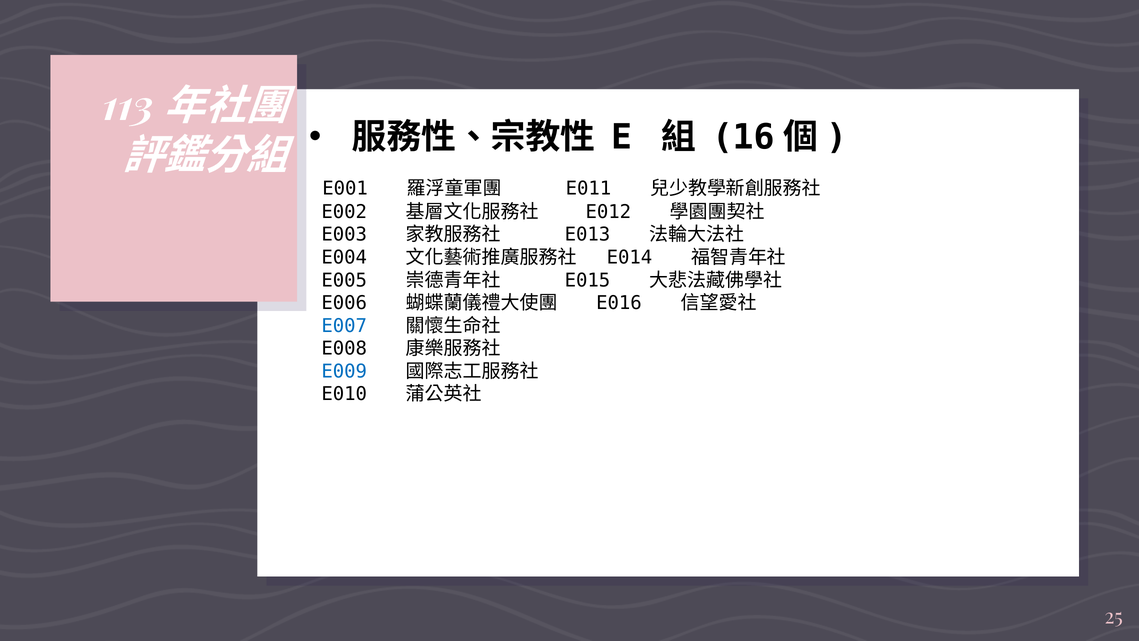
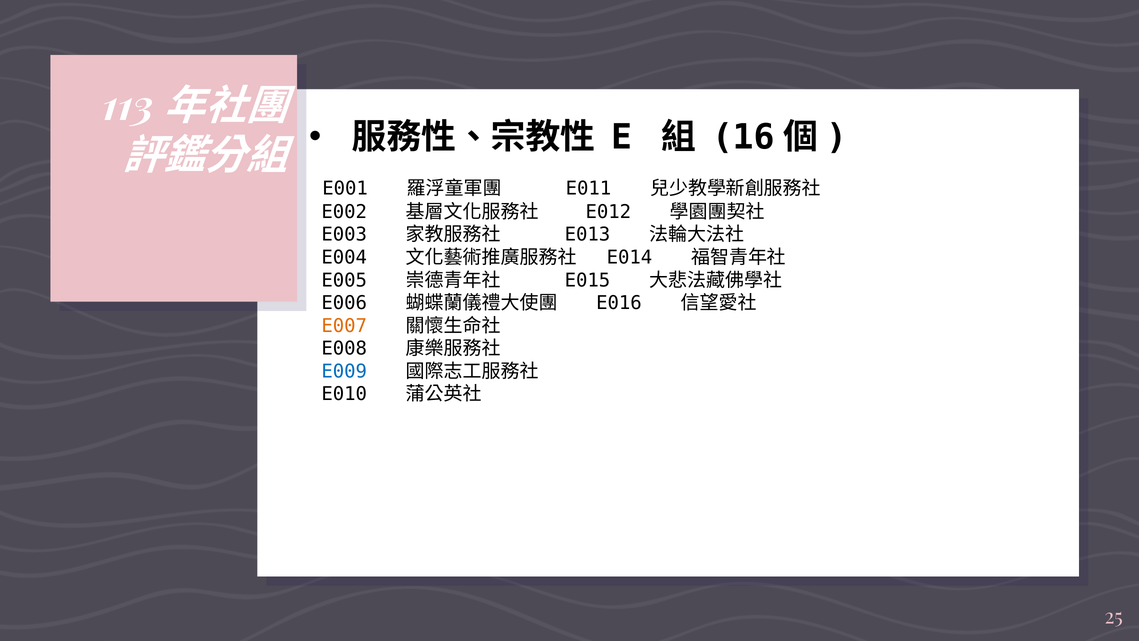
E007 colour: blue -> orange
